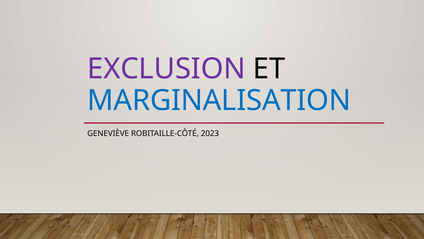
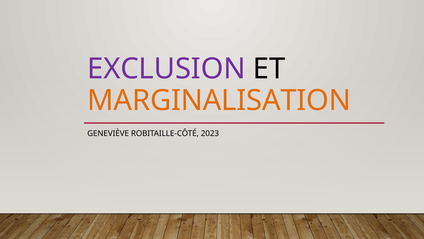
MARGINALISATION colour: blue -> orange
